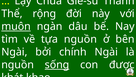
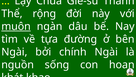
tựa nguồn: nguồn -> đường
sống underline: present -> none
được: được -> hoan
